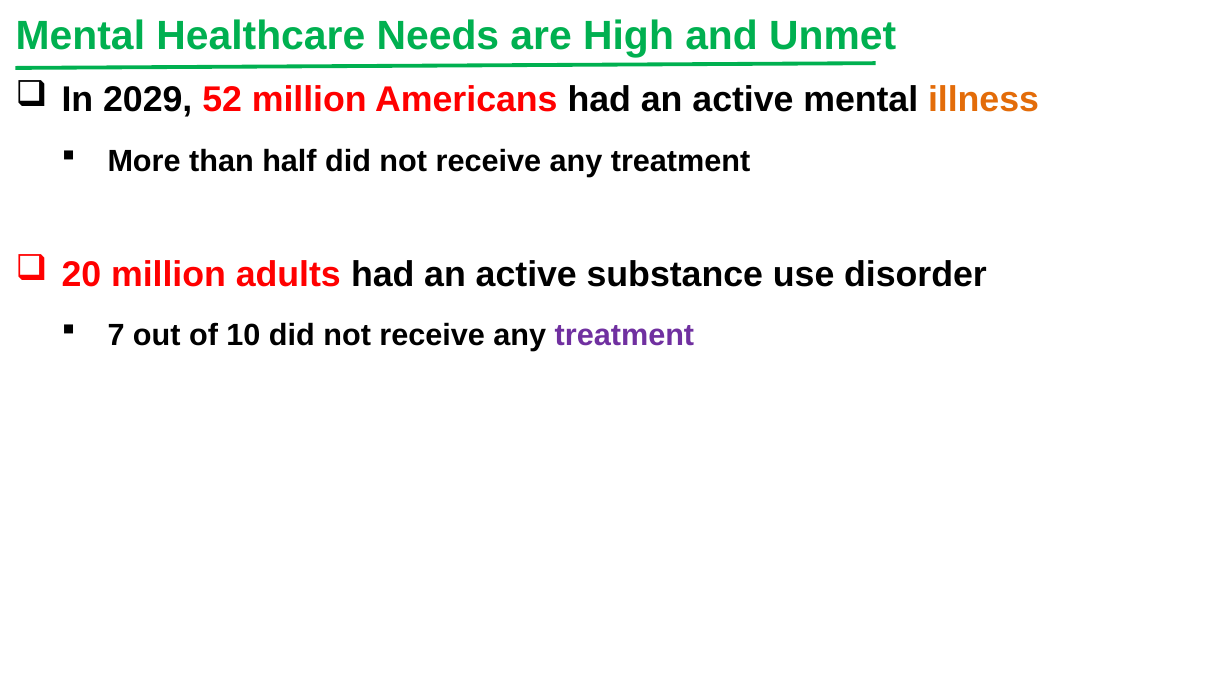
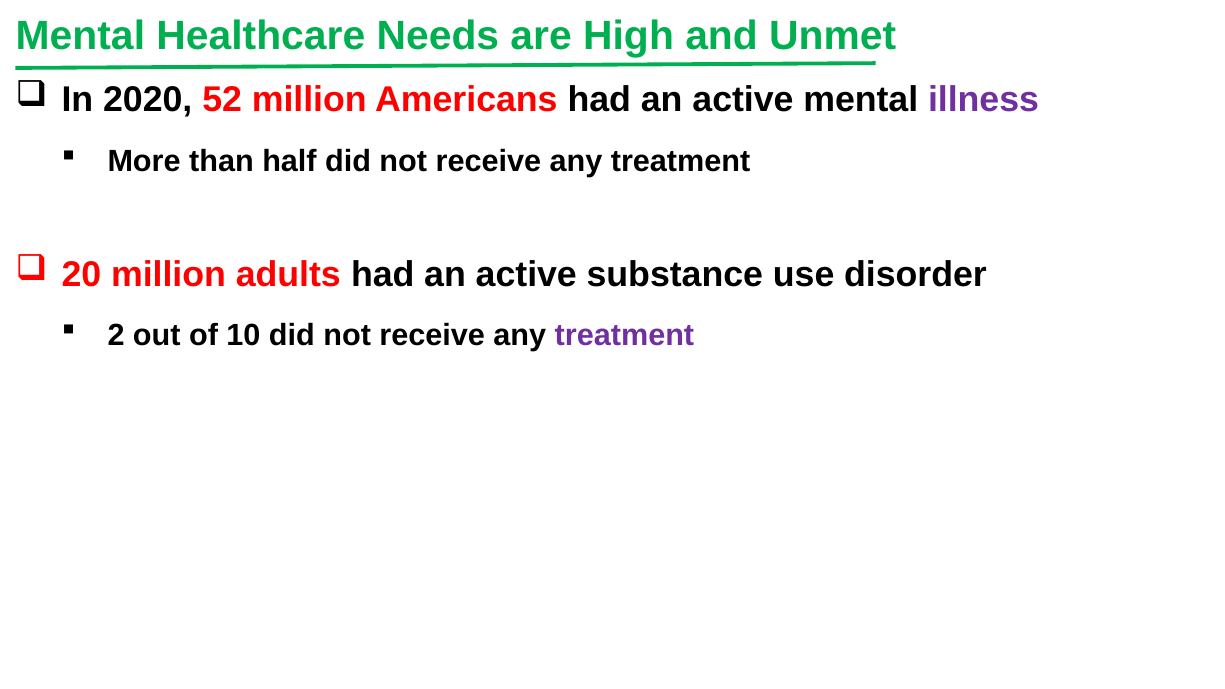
2029: 2029 -> 2020
illness colour: orange -> purple
7: 7 -> 2
